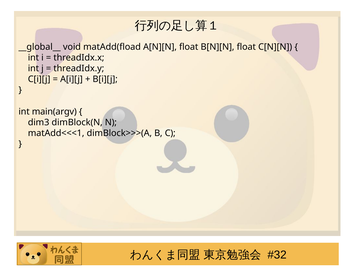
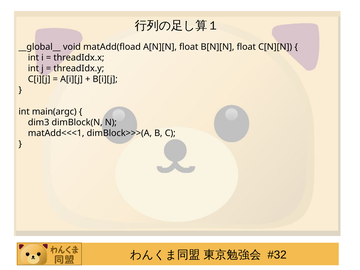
main(argv: main(argv -> main(argc
